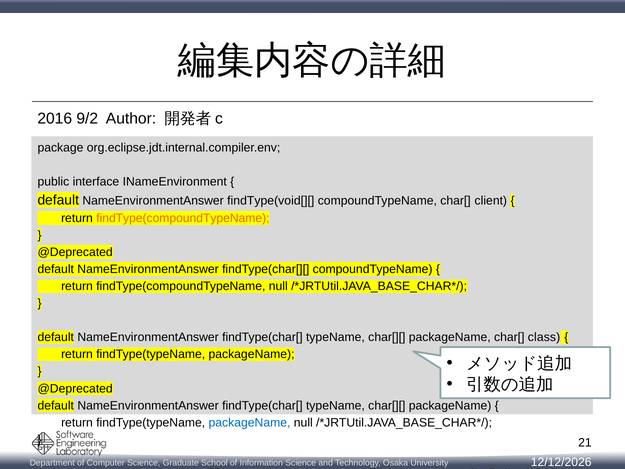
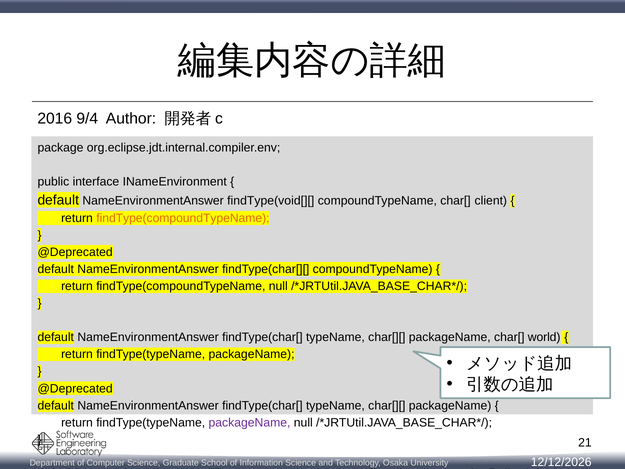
9/2: 9/2 -> 9/4
class: class -> world
packageName at (250, 422) colour: blue -> purple
